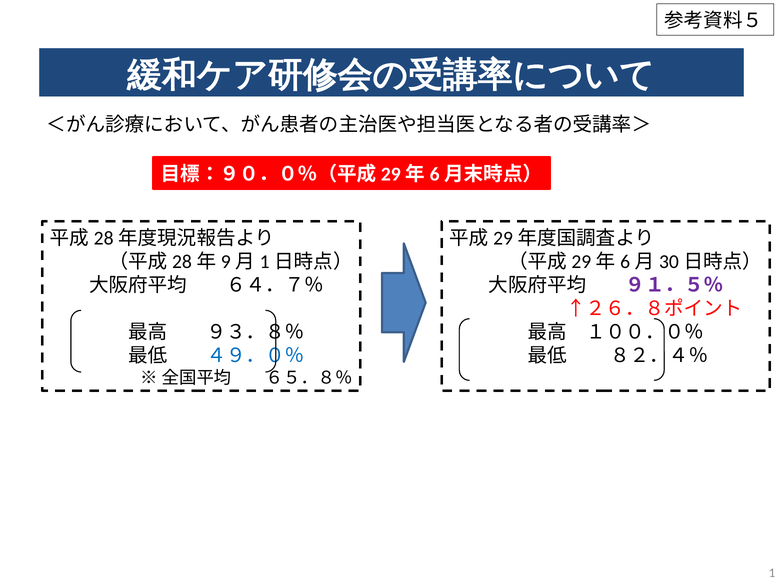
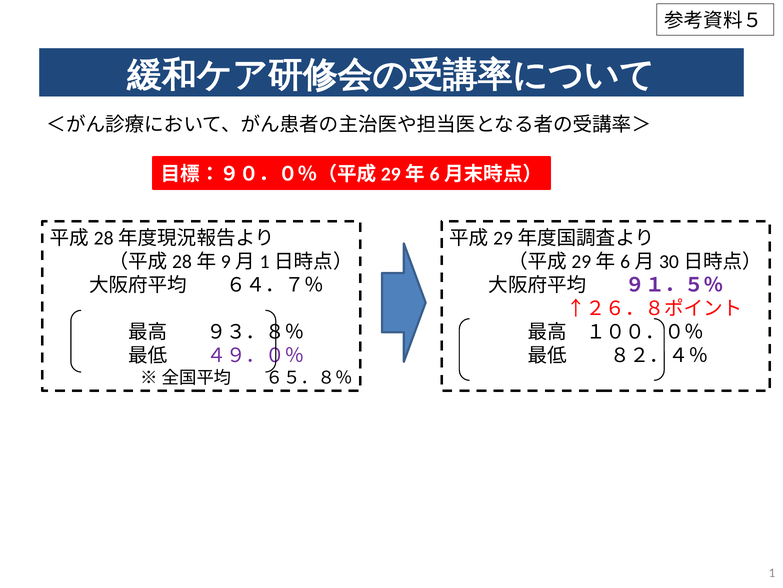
４９．０％ colour: blue -> purple
